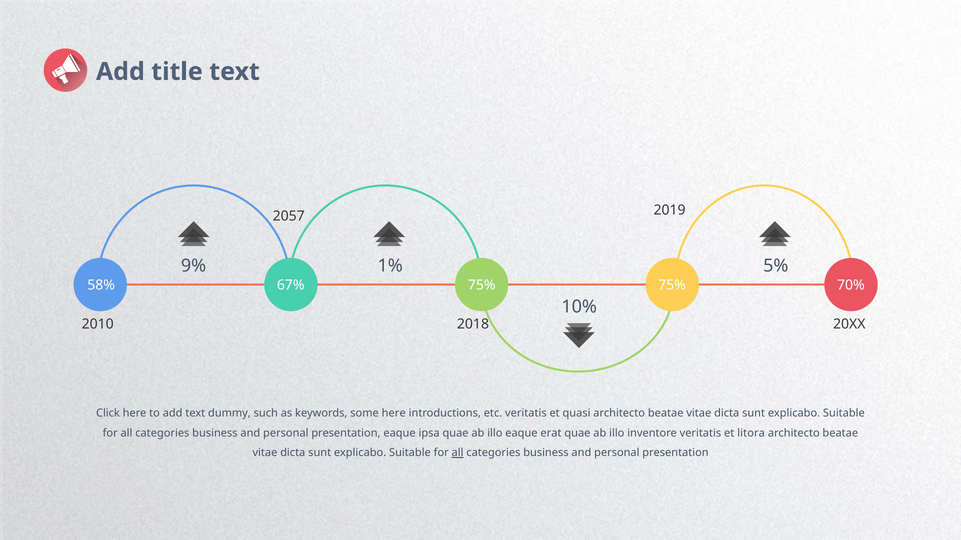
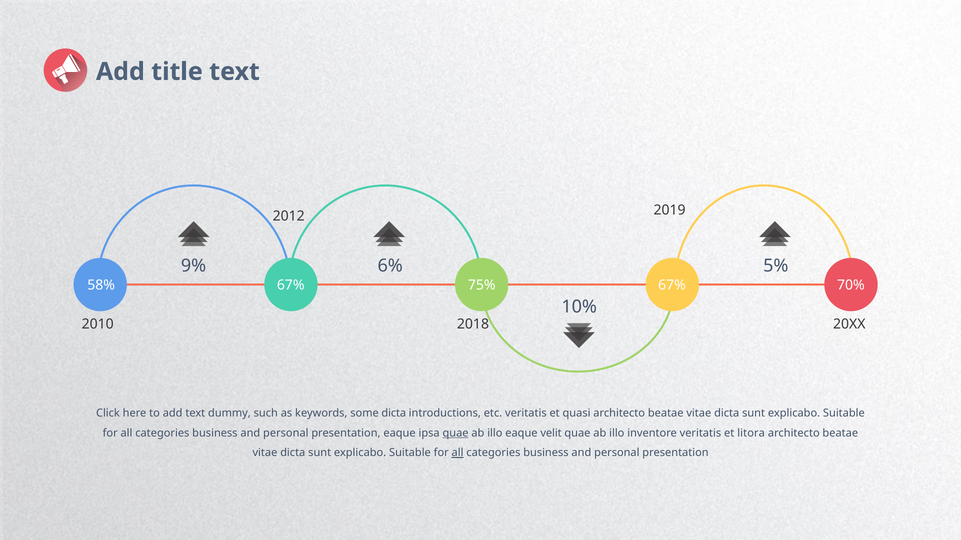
2057: 2057 -> 2012
1%: 1% -> 6%
75% 75%: 75% -> 67%
some here: here -> dicta
quae at (456, 433) underline: none -> present
erat: erat -> velit
